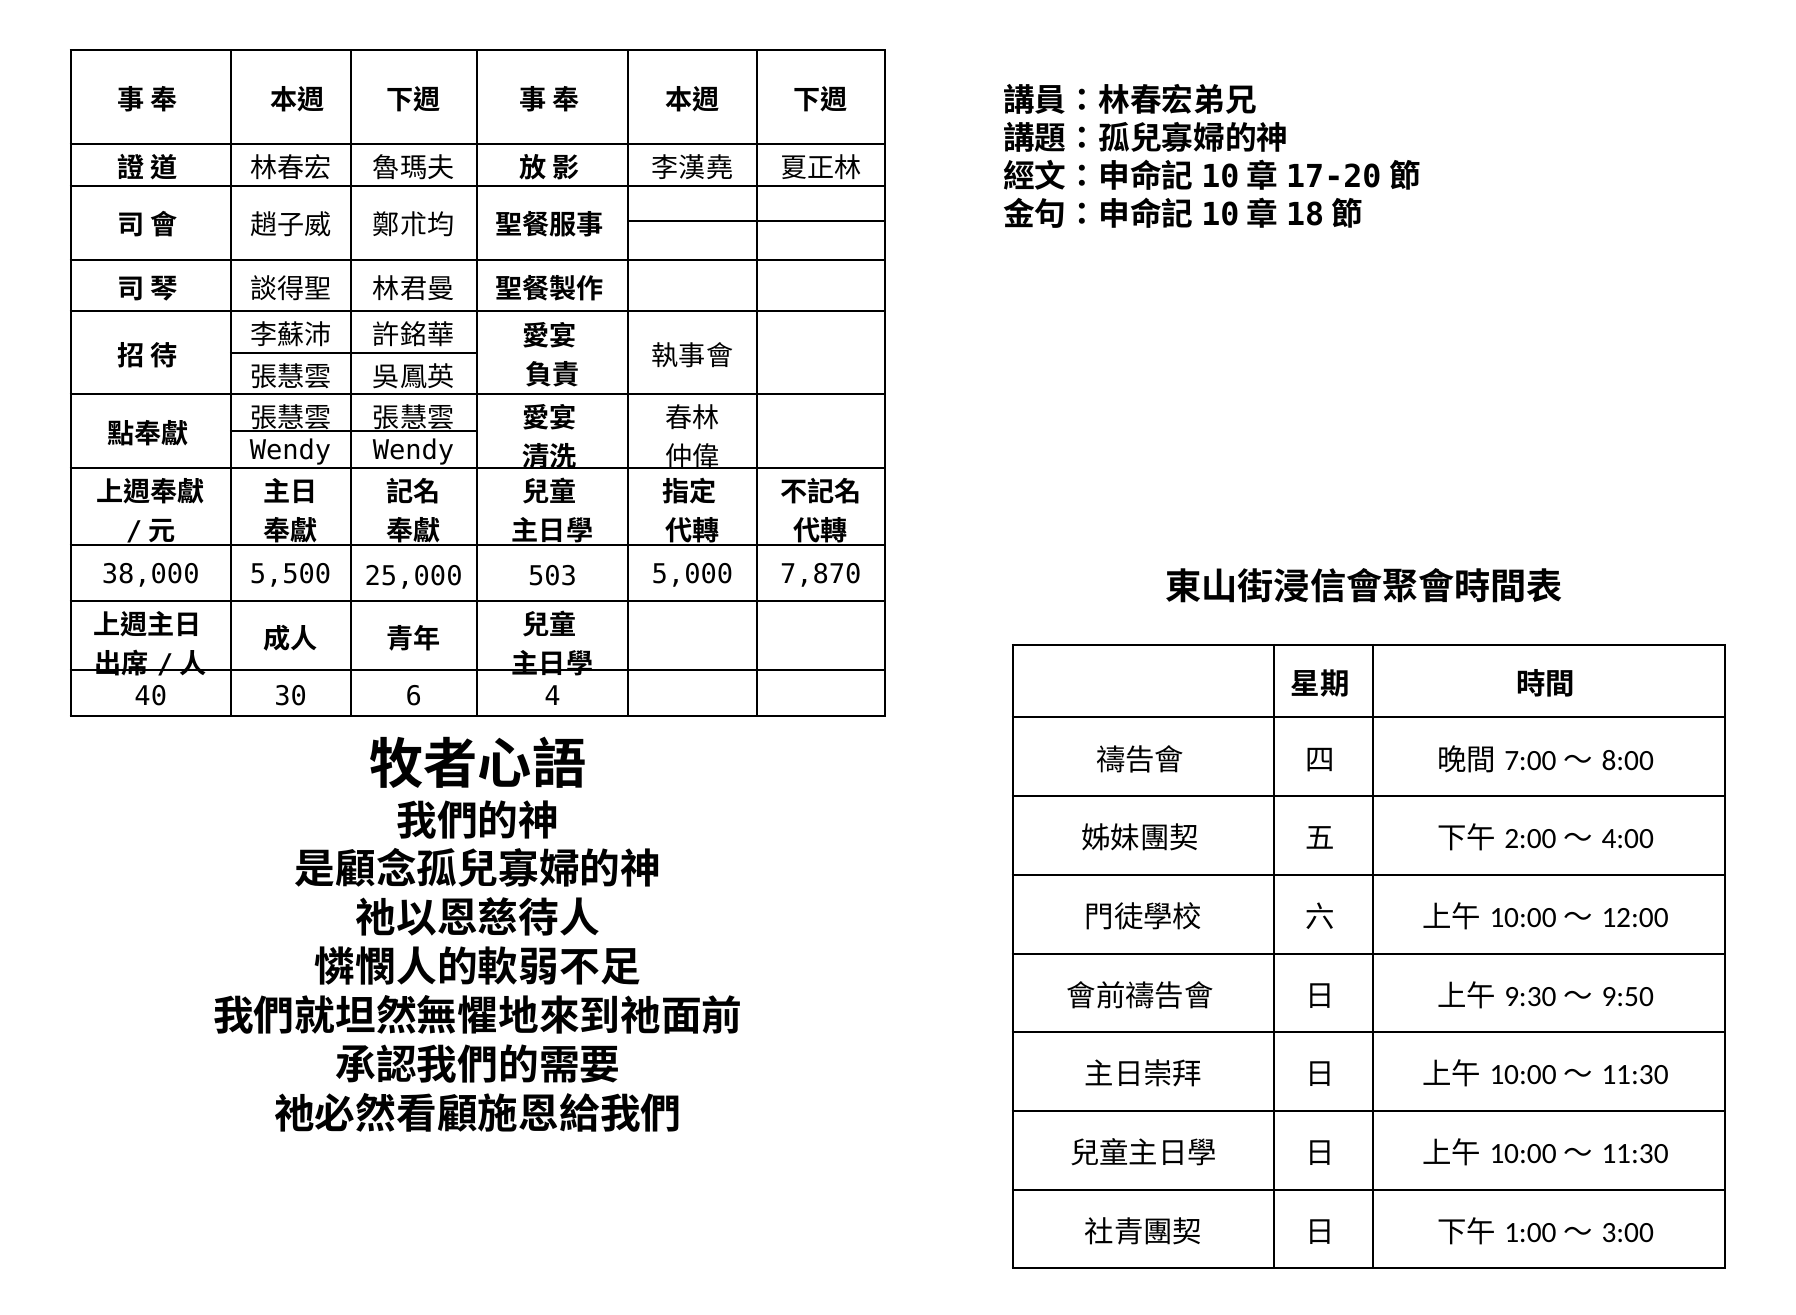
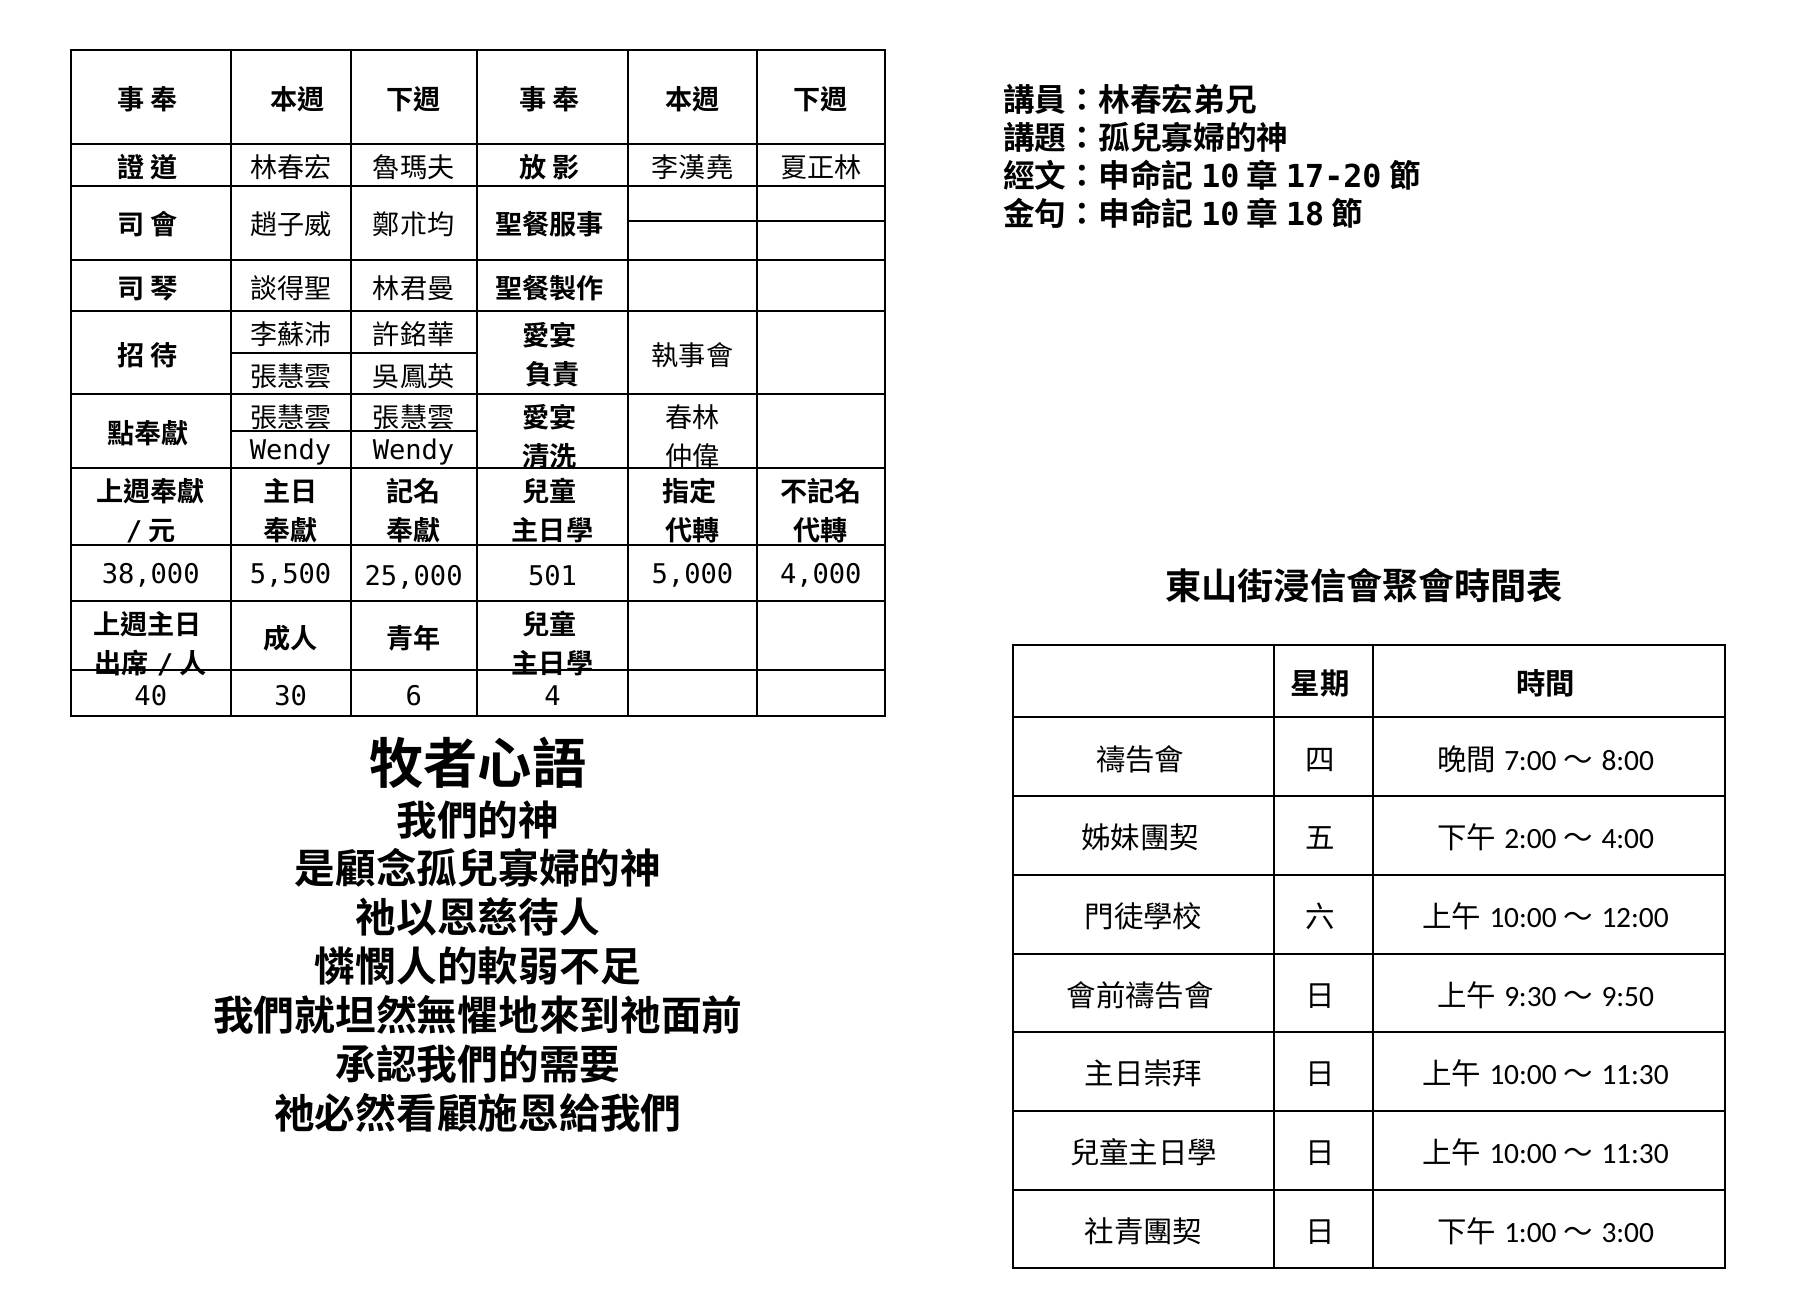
503: 503 -> 501
7,870: 7,870 -> 4,000
